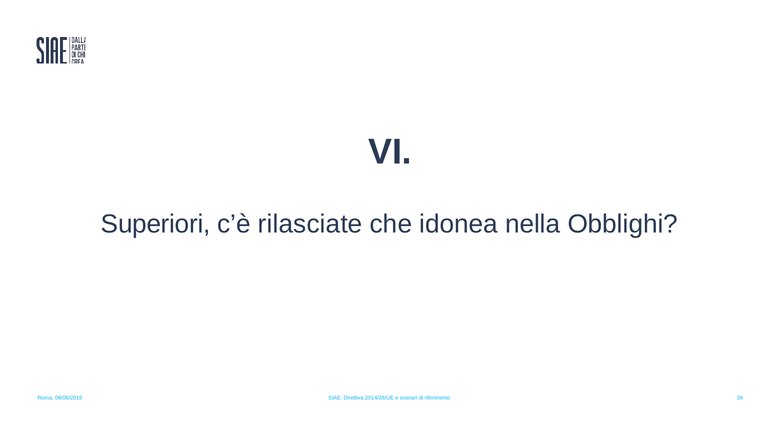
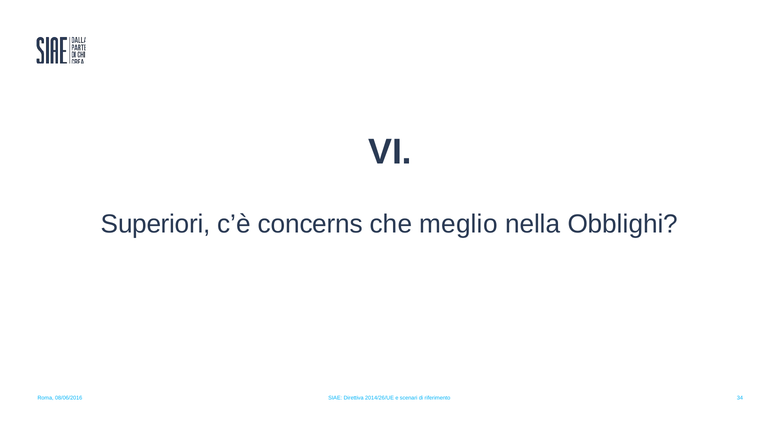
rilasciate: rilasciate -> concerns
idonea: idonea -> meglio
